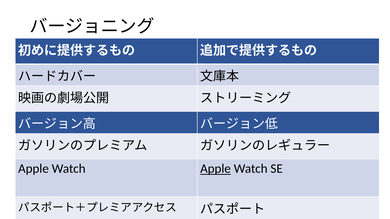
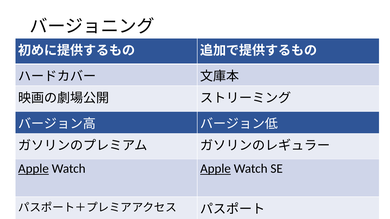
Apple at (34, 169) underline: none -> present
